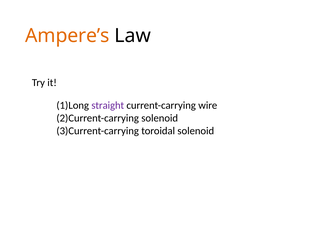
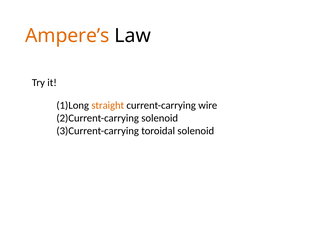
straight colour: purple -> orange
